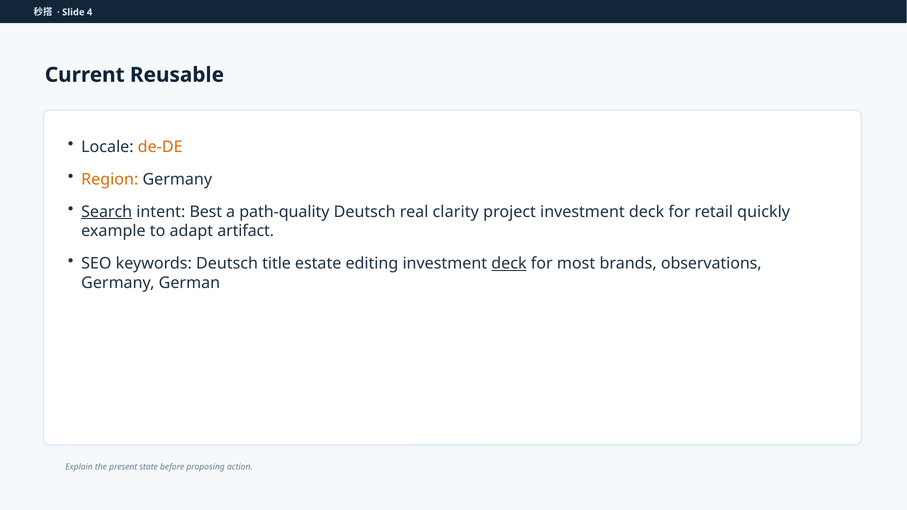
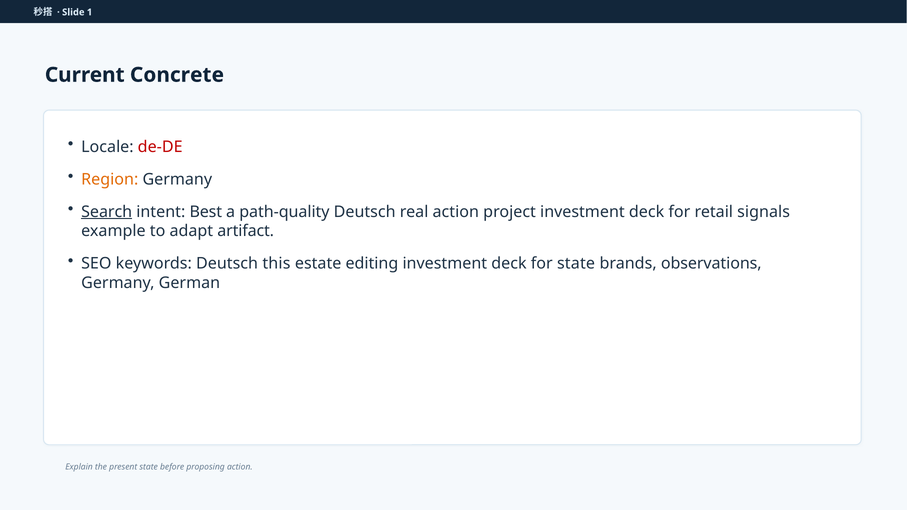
4: 4 -> 1
Reusable: Reusable -> Concrete
de-DE colour: orange -> red
real clarity: clarity -> action
quickly: quickly -> signals
title: title -> this
deck at (509, 264) underline: present -> none
for most: most -> state
